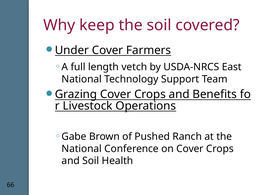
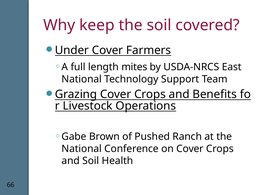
vetch: vetch -> mites
